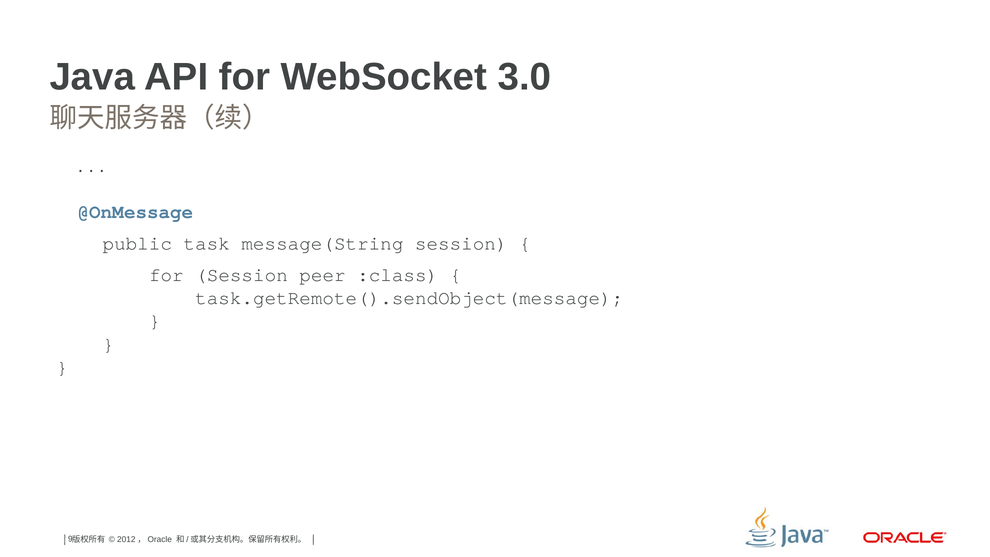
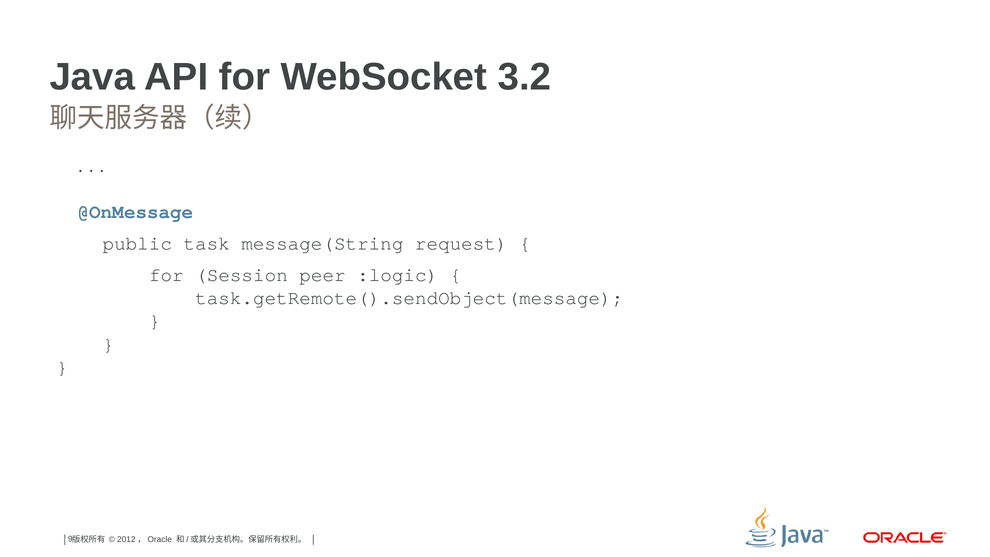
3.0: 3.0 -> 3.2
message(String session: session -> request
:class: :class -> :logic
